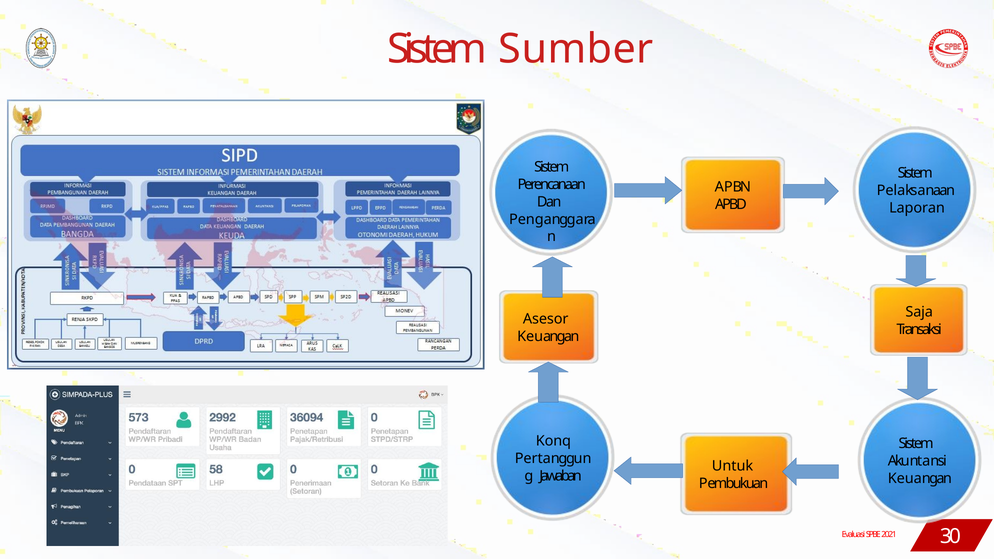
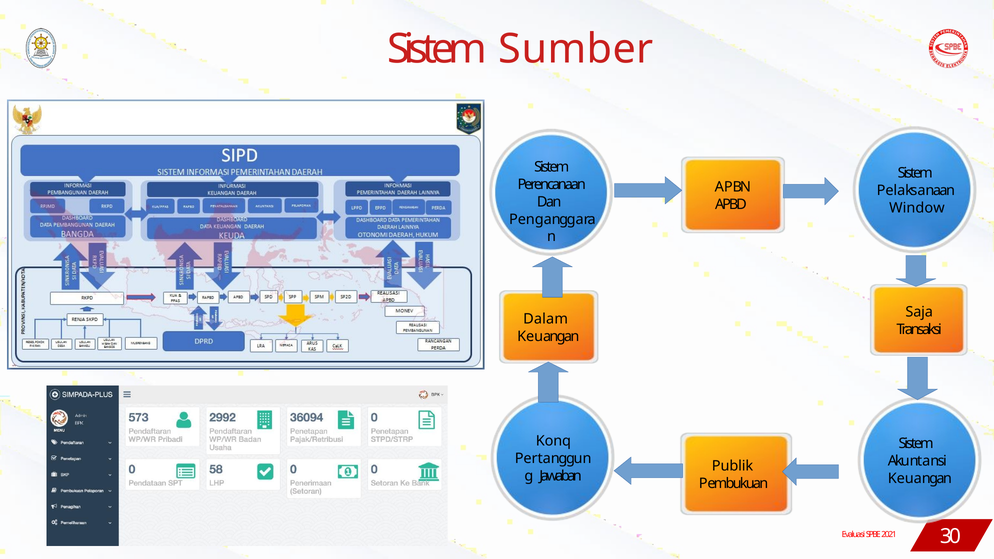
Laporan: Laporan -> Window
Asesor: Asesor -> Dalam
Untuk: Untuk -> Publik
